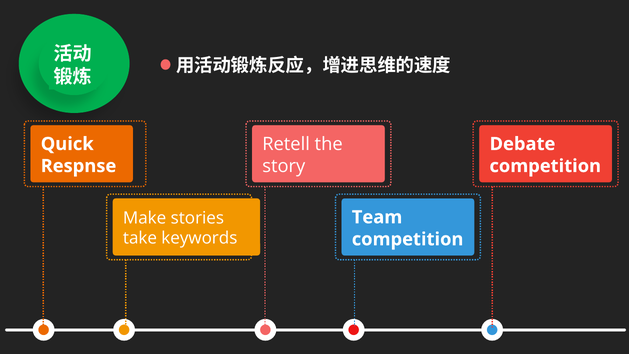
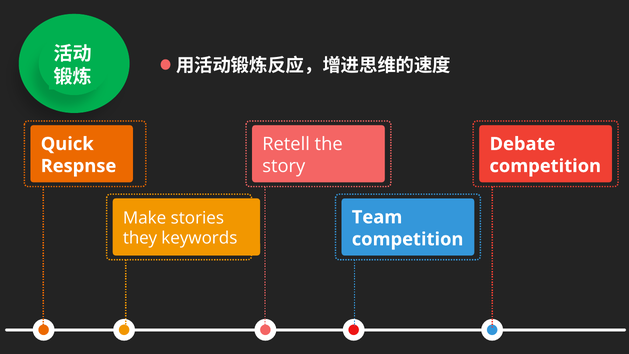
take: take -> they
